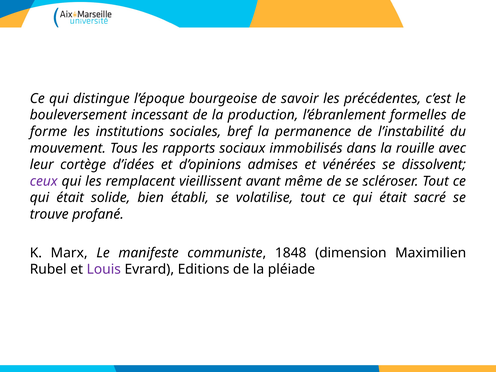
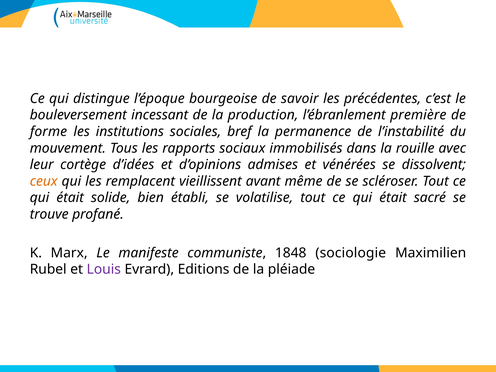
formelles: formelles -> première
ceux colour: purple -> orange
dimension: dimension -> sociologie
